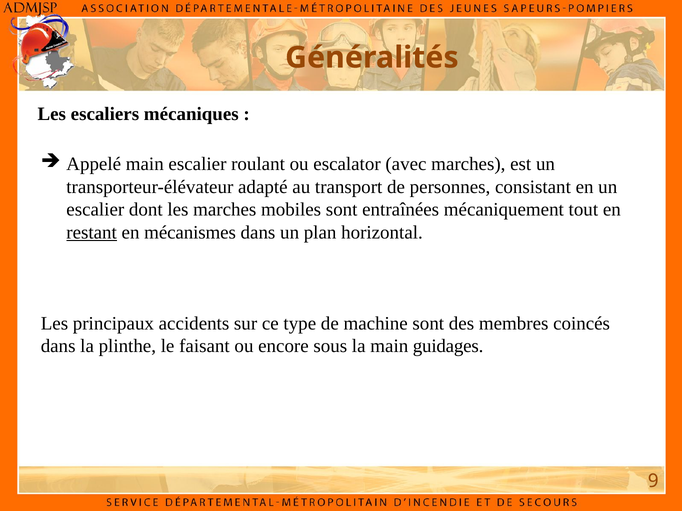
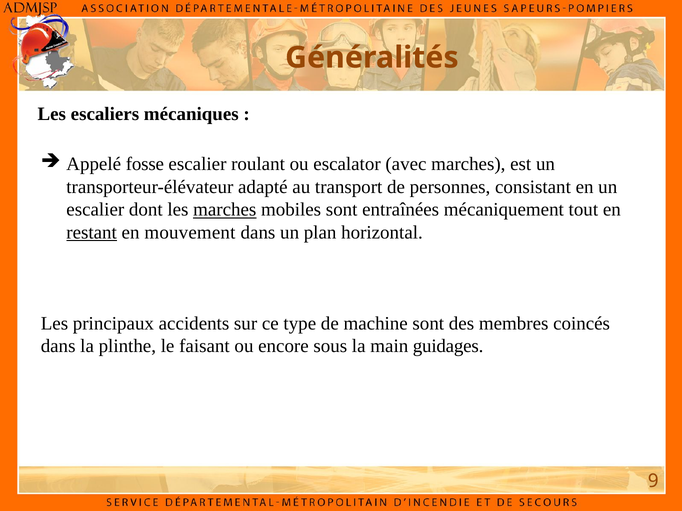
Appelé main: main -> fosse
marches at (225, 210) underline: none -> present
mécanismes: mécanismes -> mouvement
